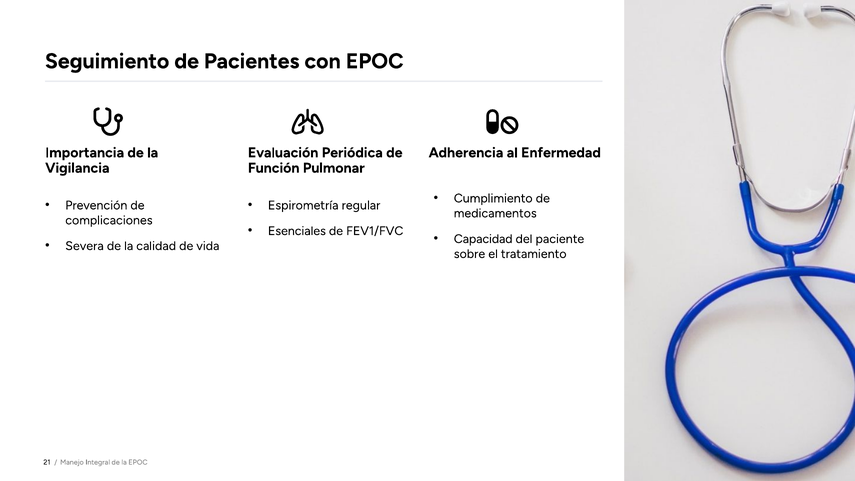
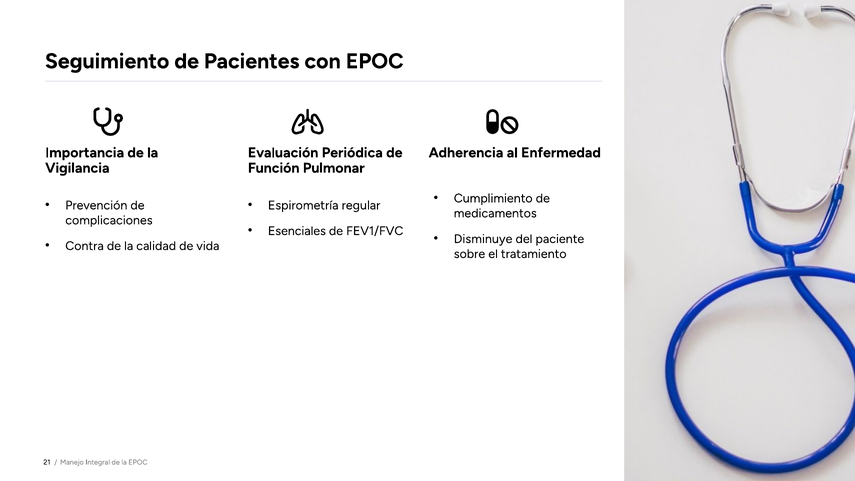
Capacidad: Capacidad -> Disminuye
Severa: Severa -> Contra
